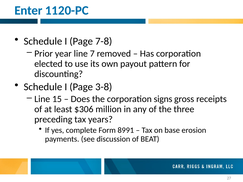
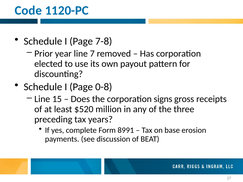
Enter: Enter -> Code
3-8: 3-8 -> 0-8
$306: $306 -> $520
